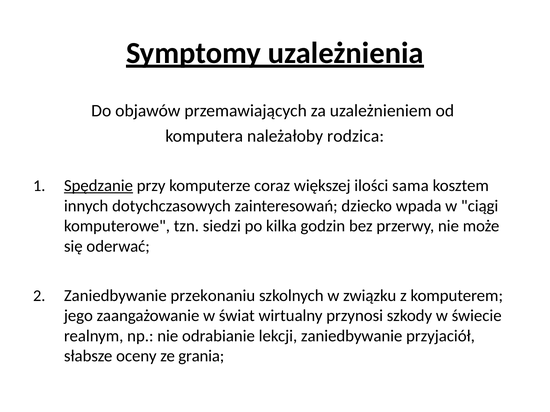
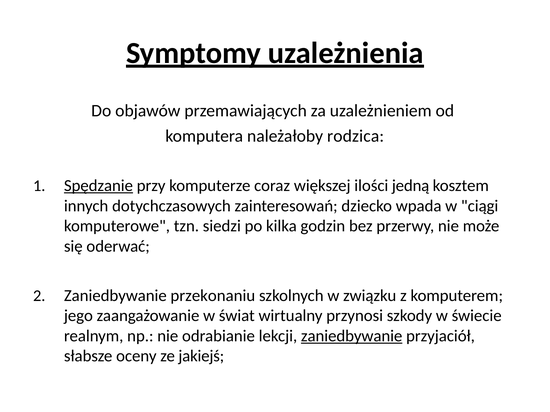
sama: sama -> jedną
zaniedbywanie at (352, 336) underline: none -> present
grania: grania -> jakiejś
